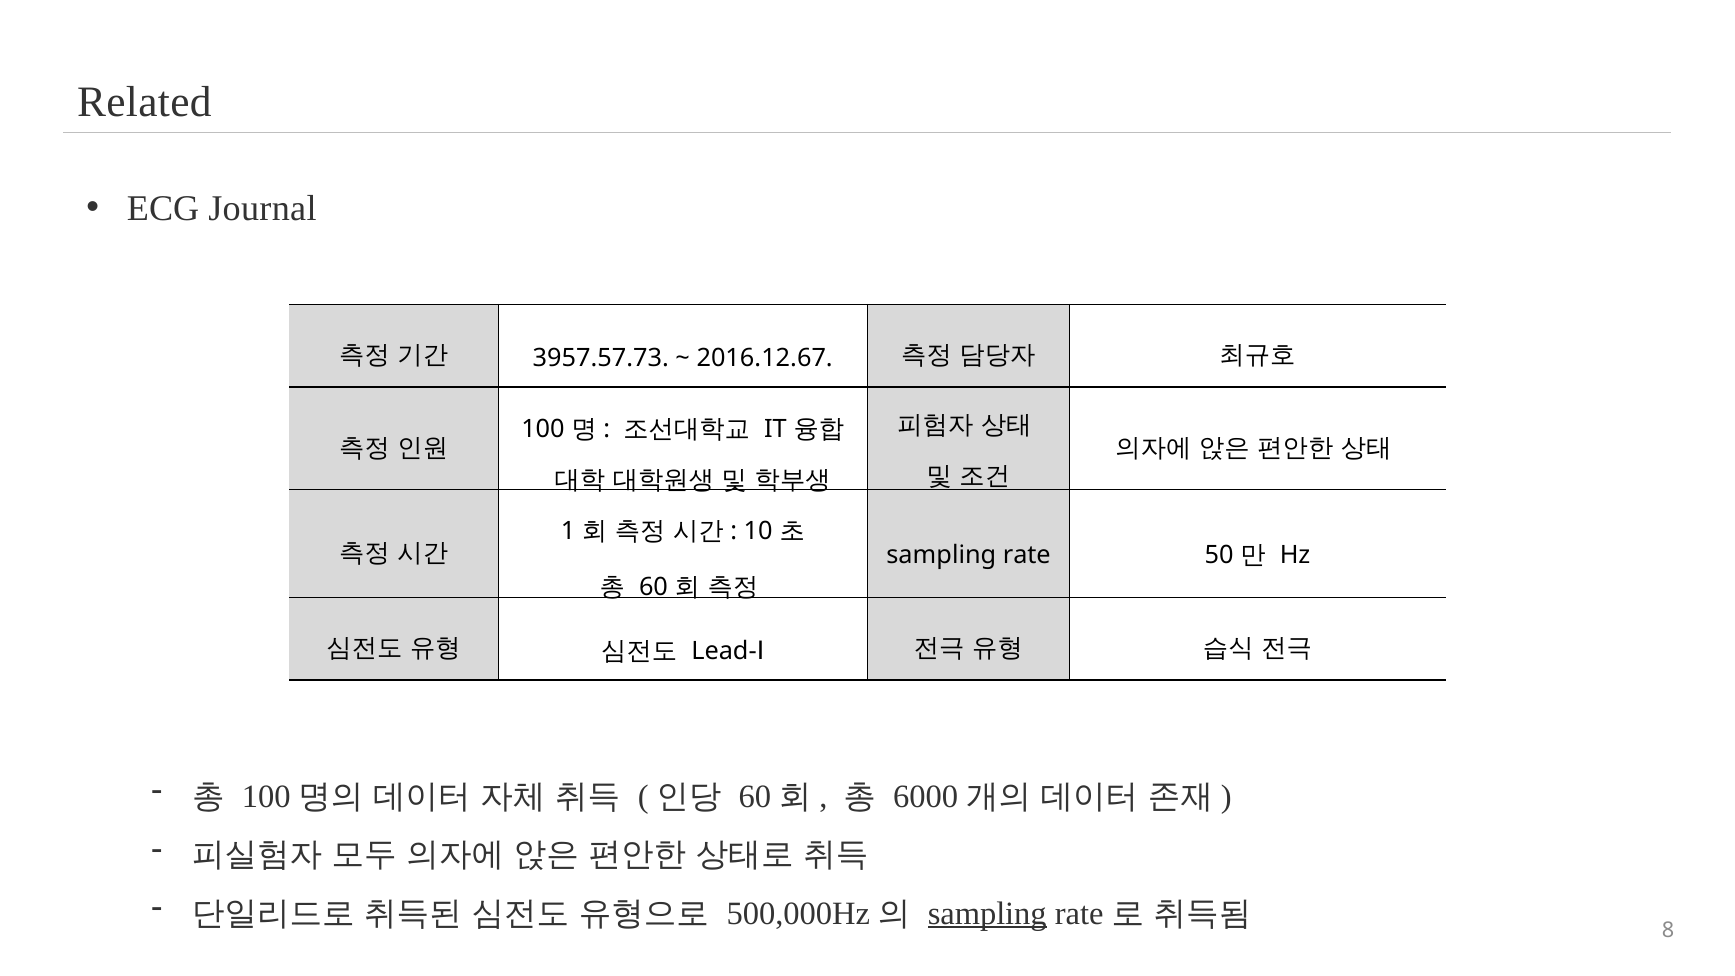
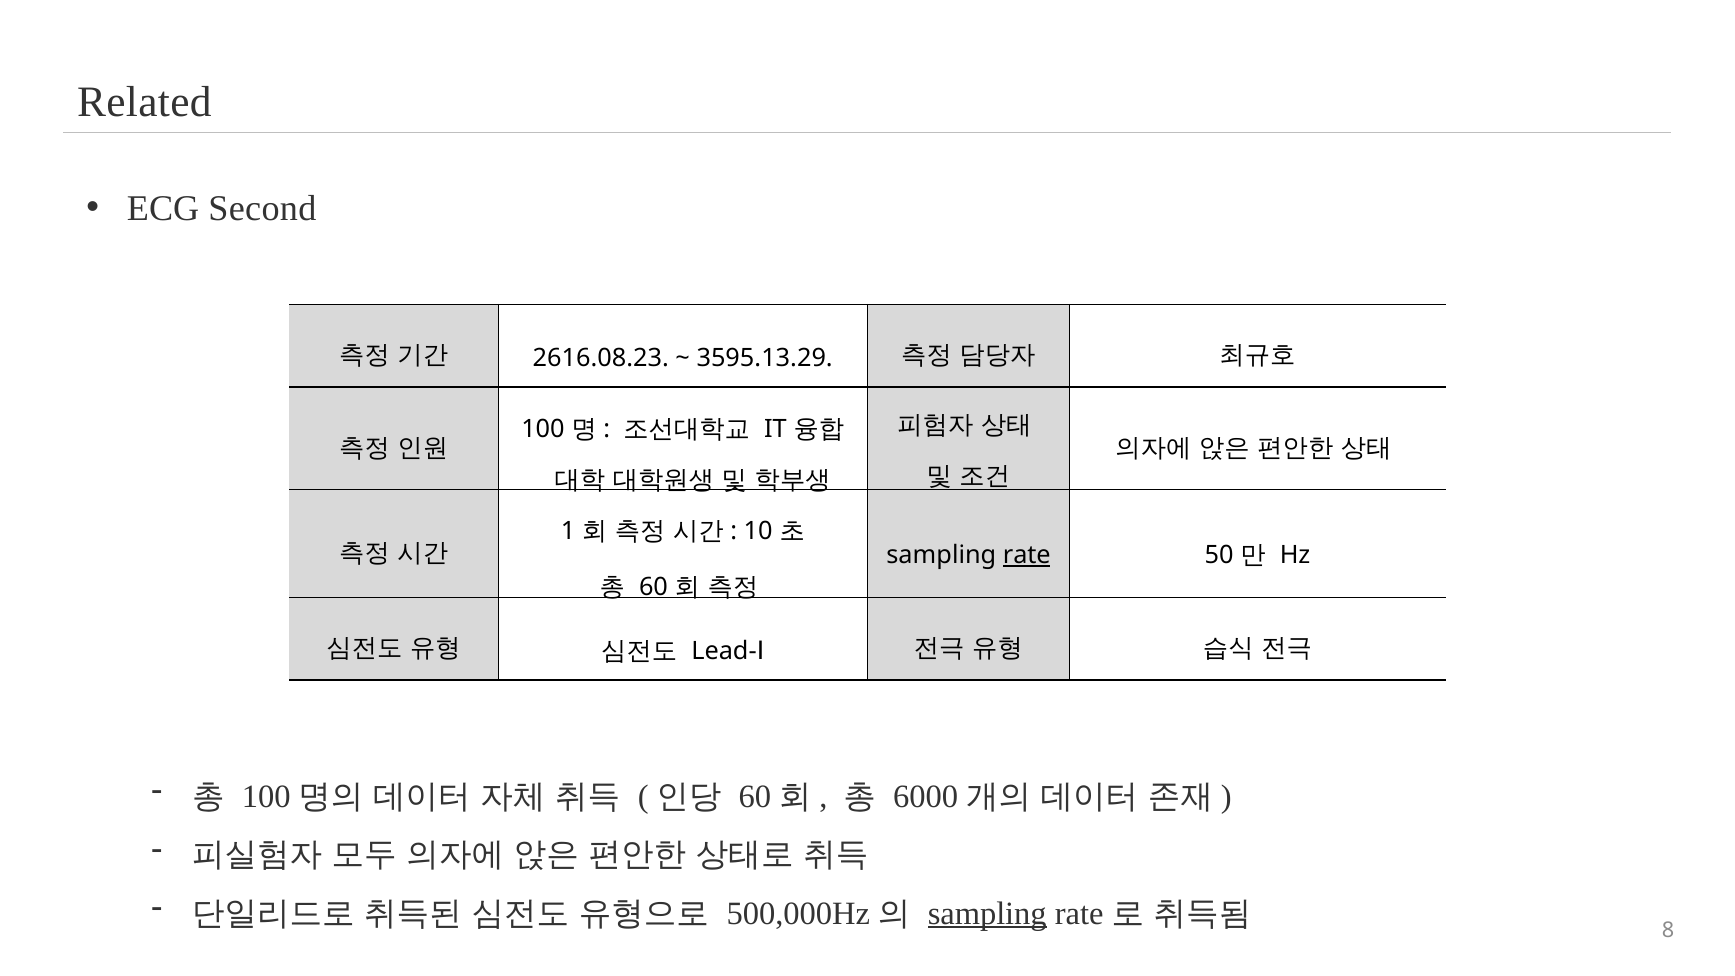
Journal: Journal -> Second
3957.57.73: 3957.57.73 -> 2616.08.23
2016.12.67: 2016.12.67 -> 3595.13.29
rate underline: none -> present
